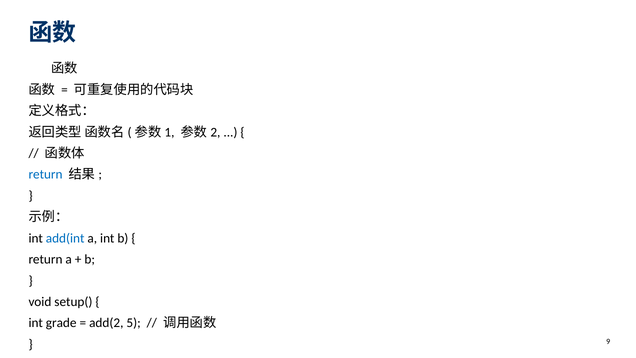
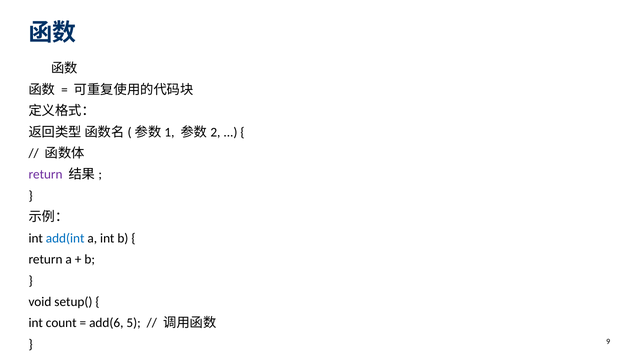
return at (46, 174) colour: blue -> purple
grade: grade -> count
add(2: add(2 -> add(6
